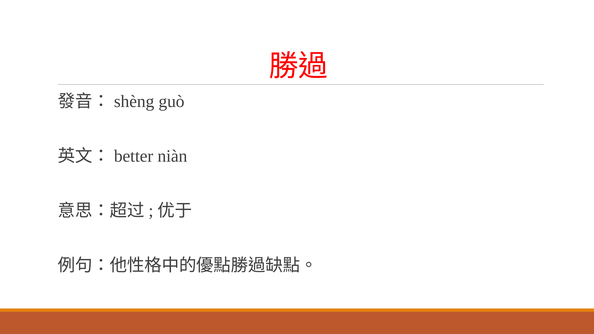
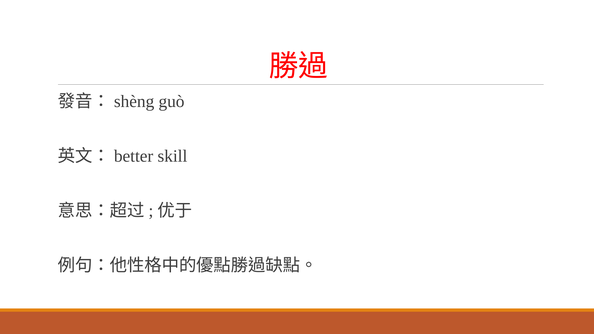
niàn: niàn -> skill
